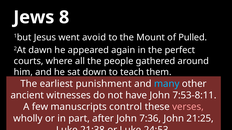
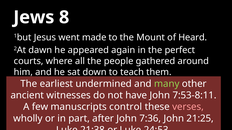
avoid: avoid -> made
Pulled: Pulled -> Heard
punishment: punishment -> undermined
many colour: light blue -> light green
